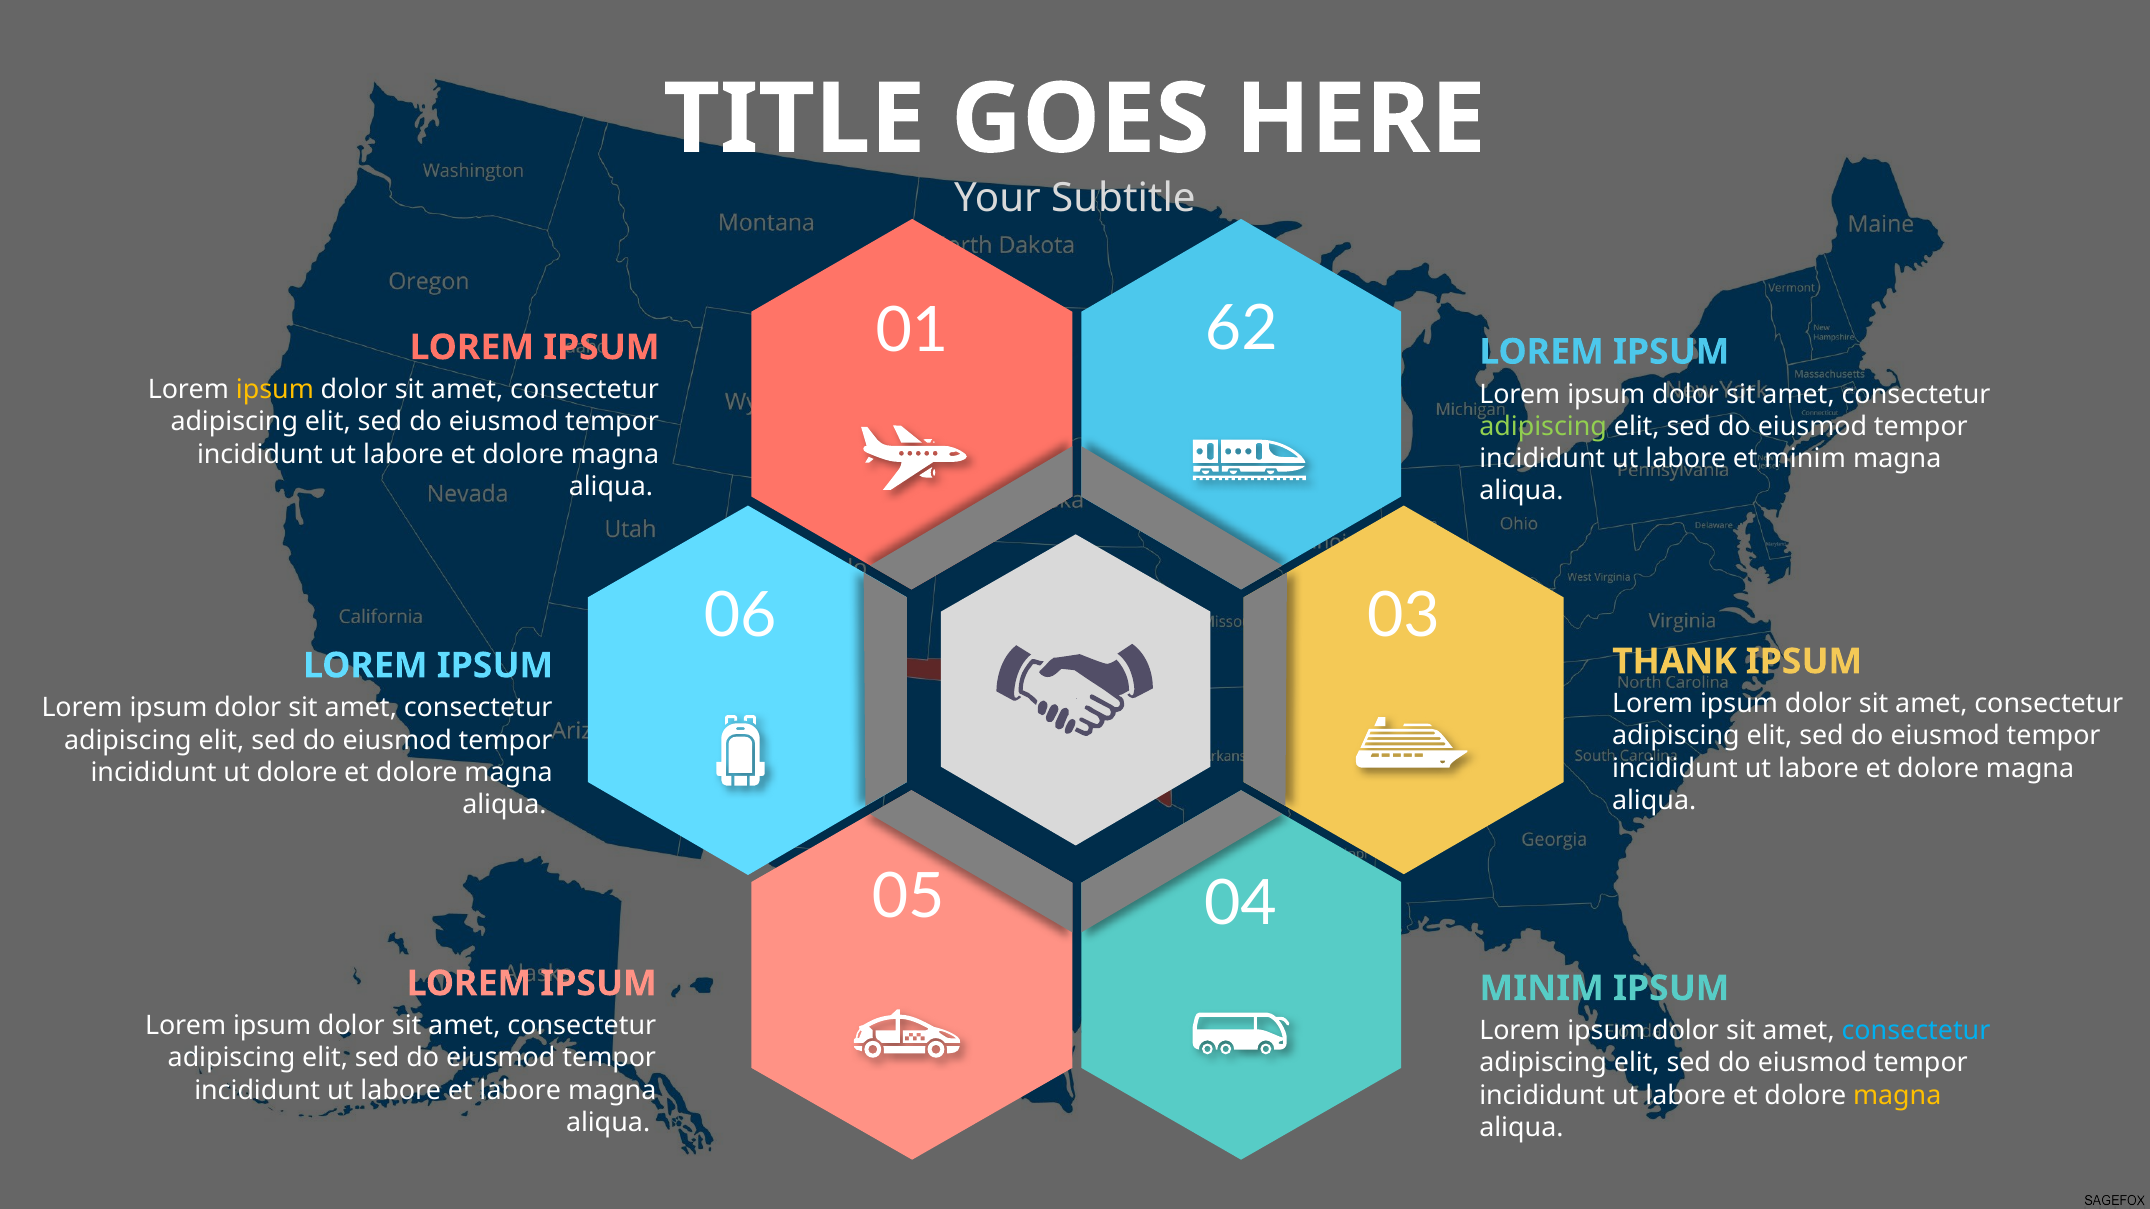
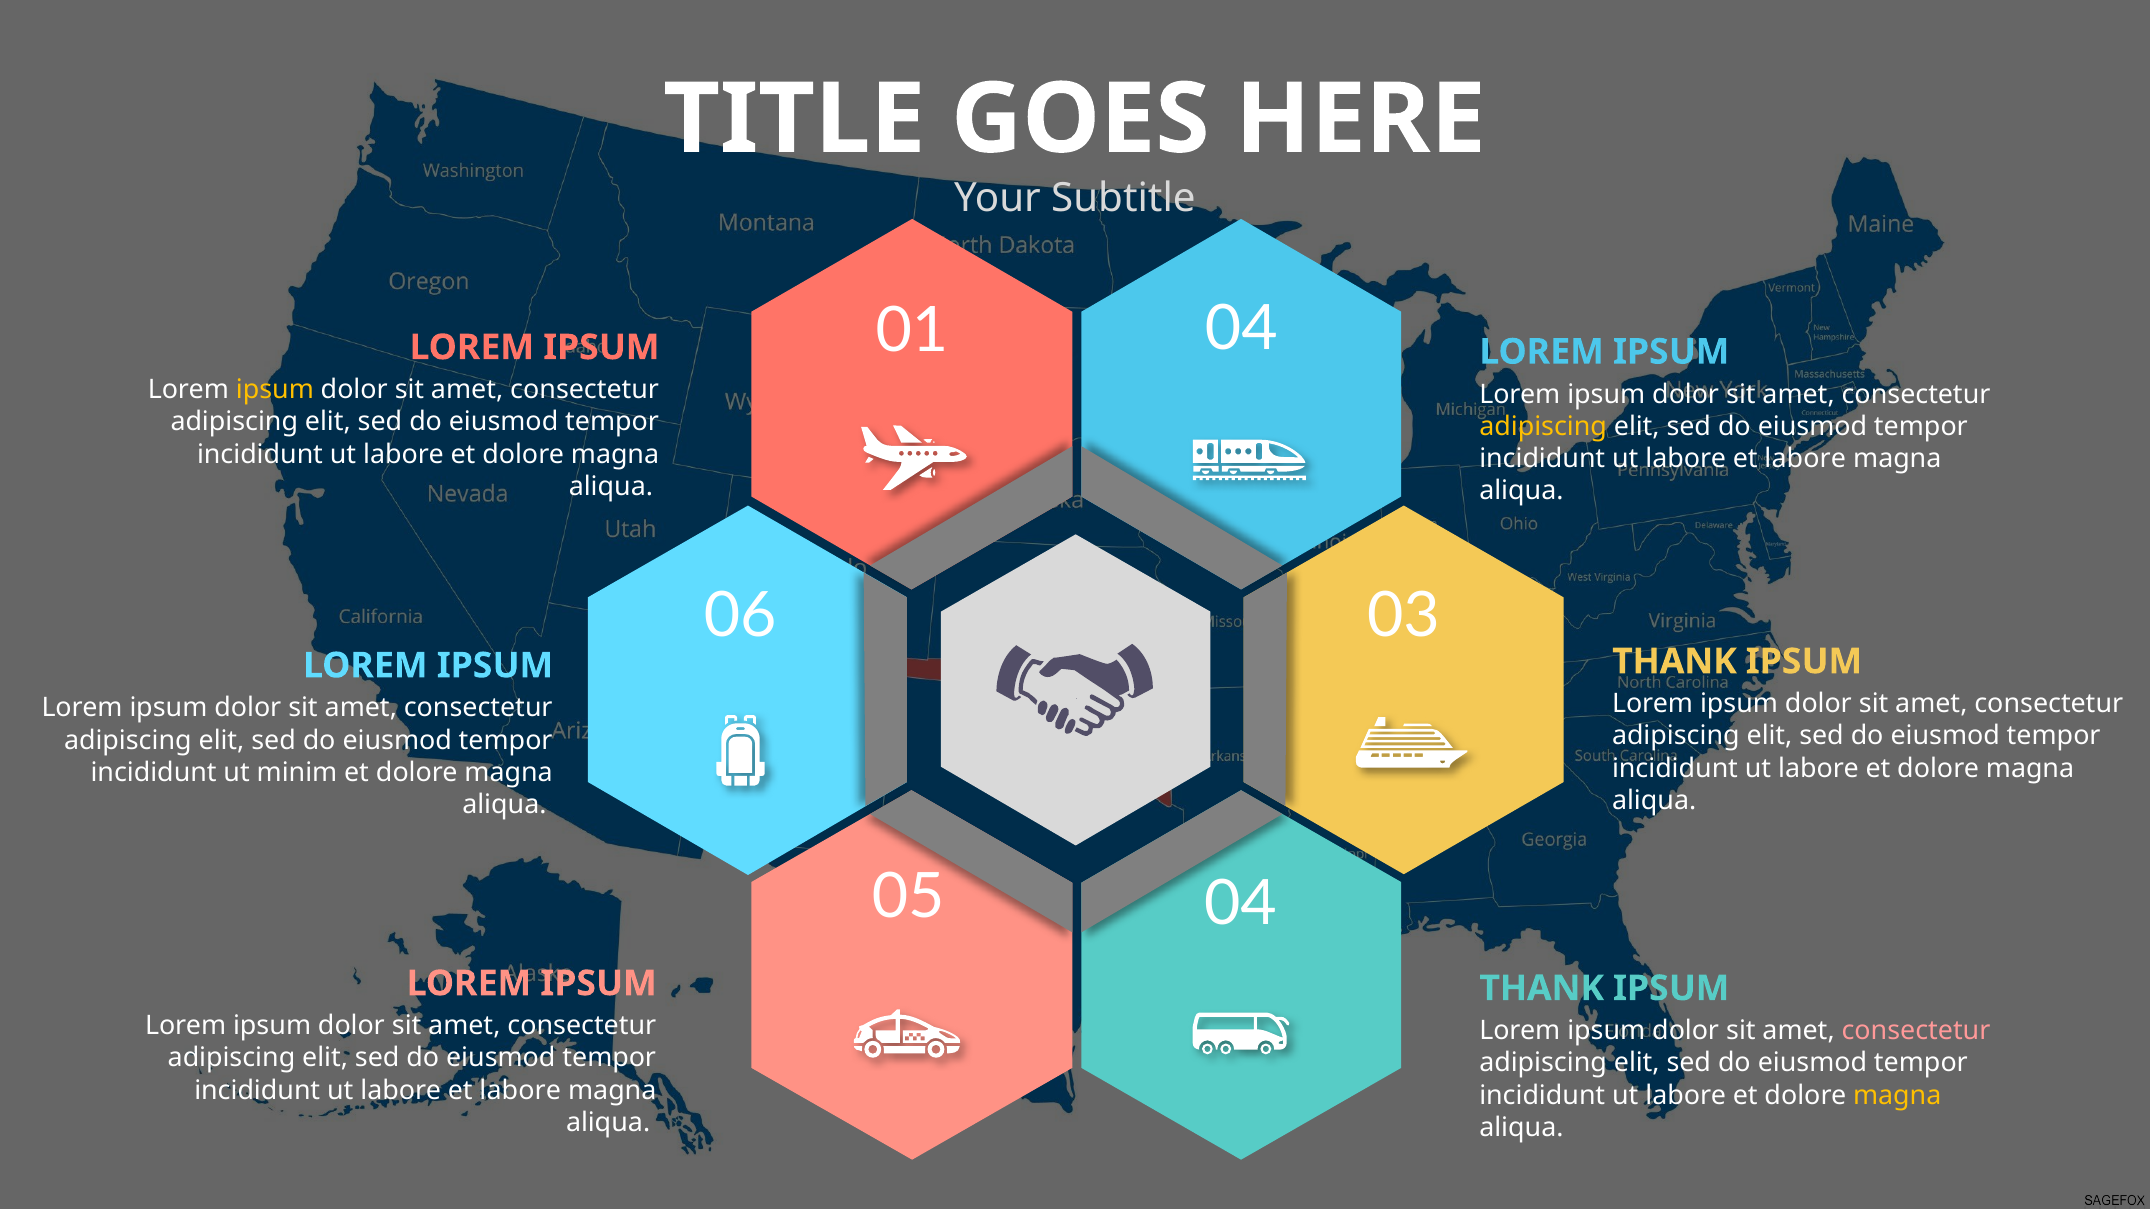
01 62: 62 -> 04
adipiscing at (1543, 427) colour: light green -> yellow
minim at (1805, 459): minim -> labore
ut dolore: dolore -> minim
MINIM at (1542, 989): MINIM -> THANK
consectetur at (1916, 1031) colour: light blue -> pink
